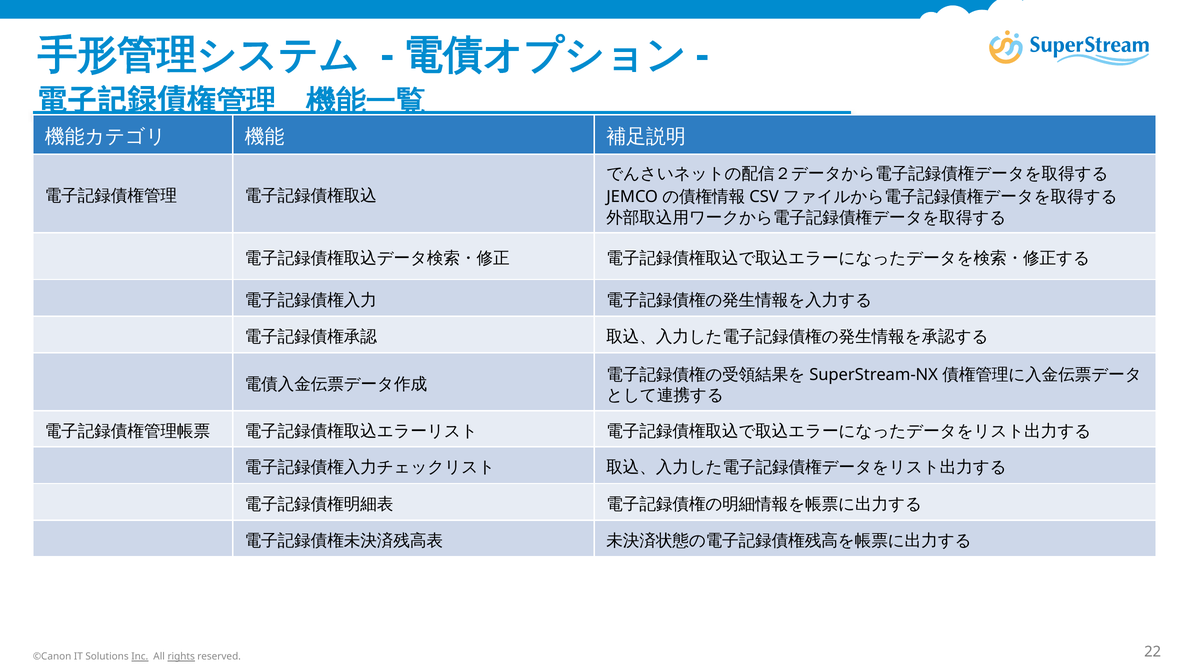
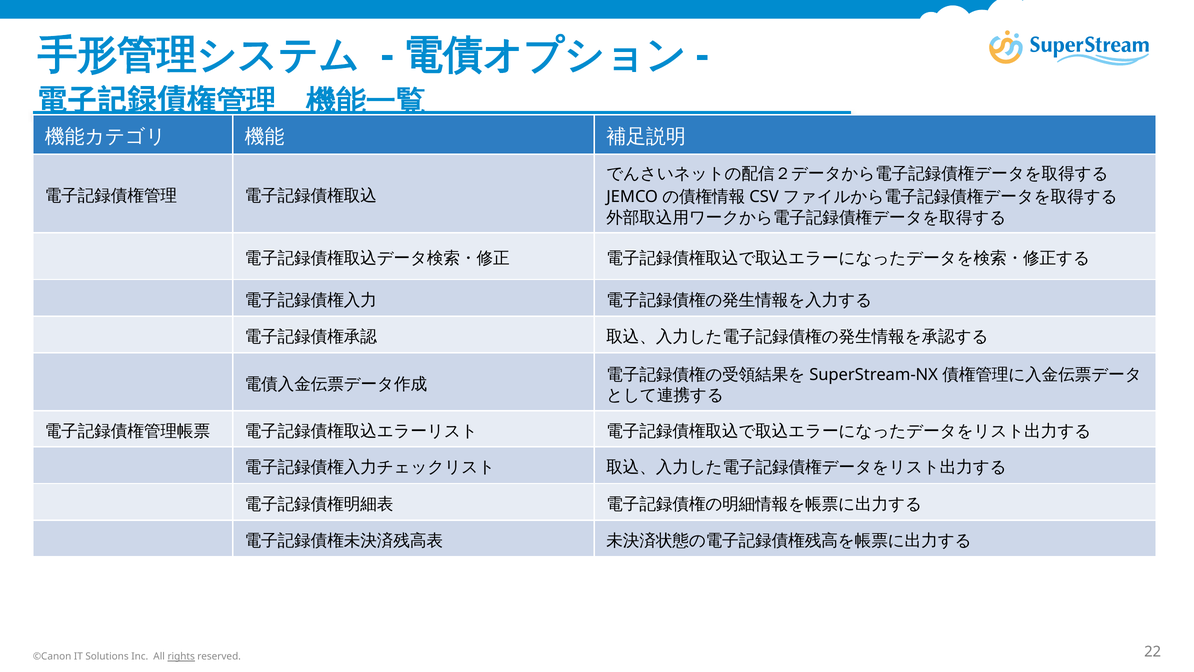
Inc underline: present -> none
